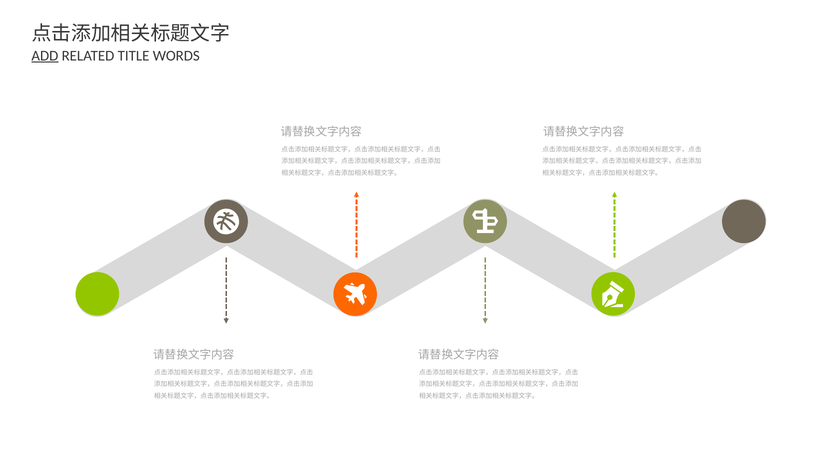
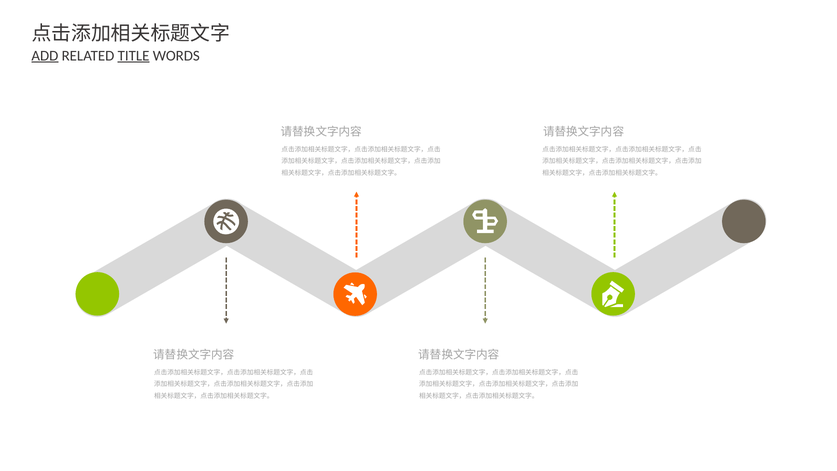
TITLE underline: none -> present
